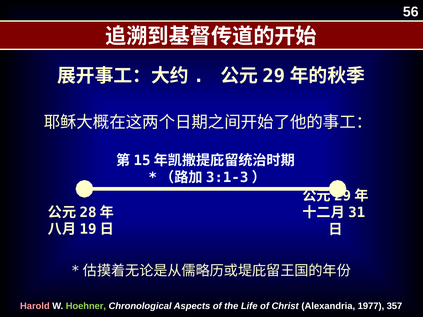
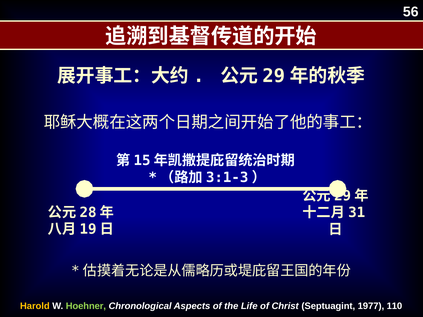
Harold colour: pink -> yellow
Alexandria: Alexandria -> Septuagint
357: 357 -> 110
